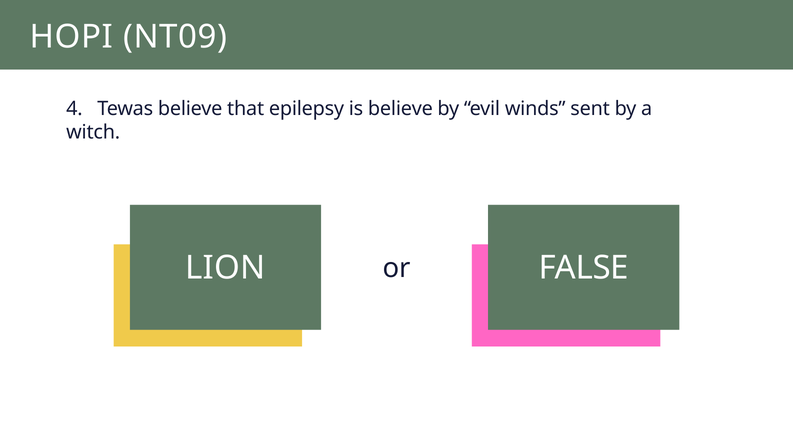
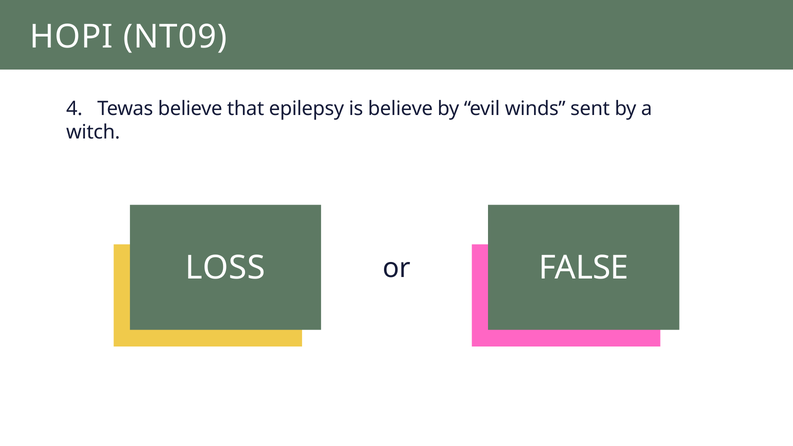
LION: LION -> LOSS
